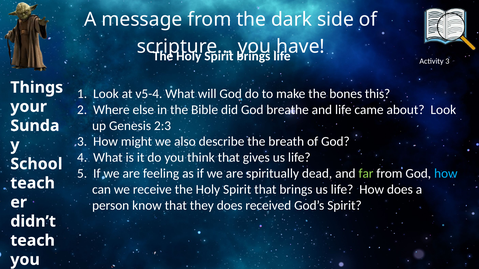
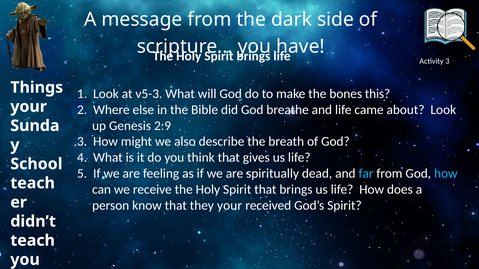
v5-4: v5-4 -> v5-3
2:3: 2:3 -> 2:9
far colour: light green -> light blue
they does: does -> your
